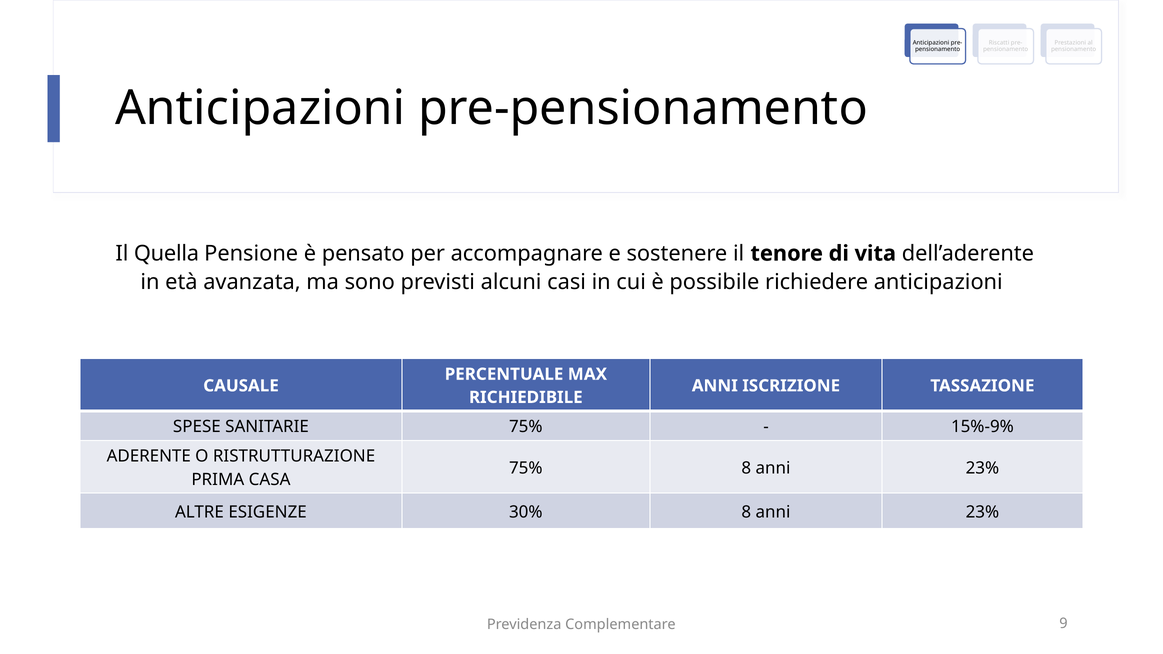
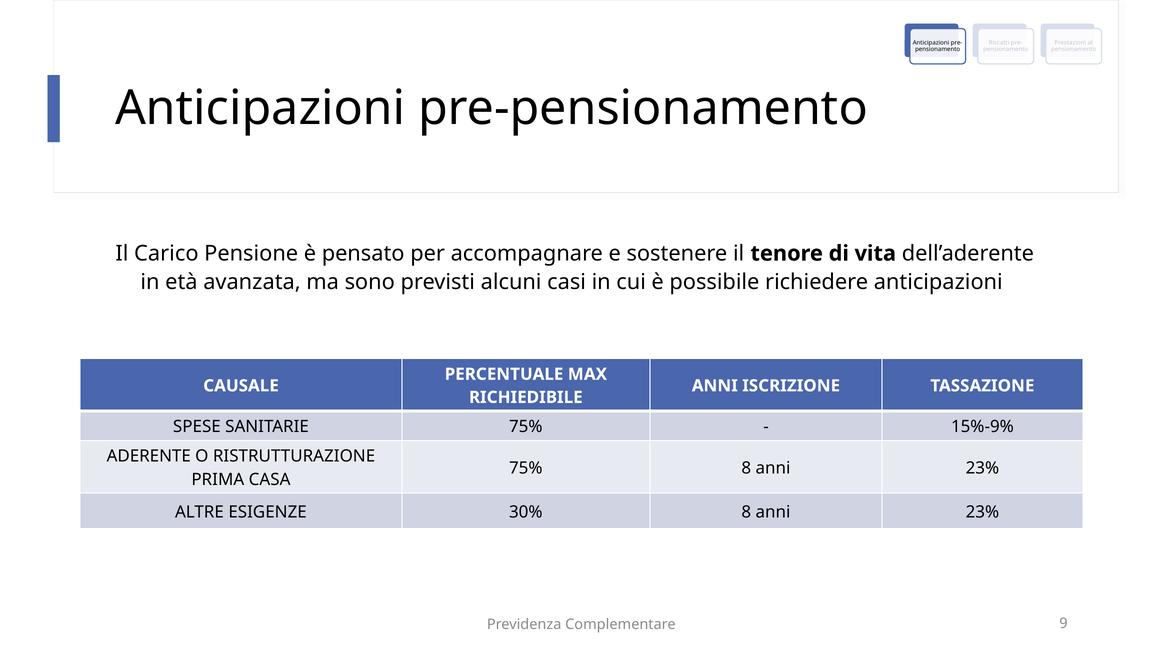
Quella: Quella -> Carico
